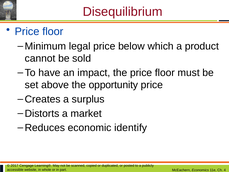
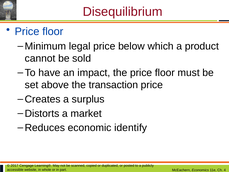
opportunity: opportunity -> transaction
